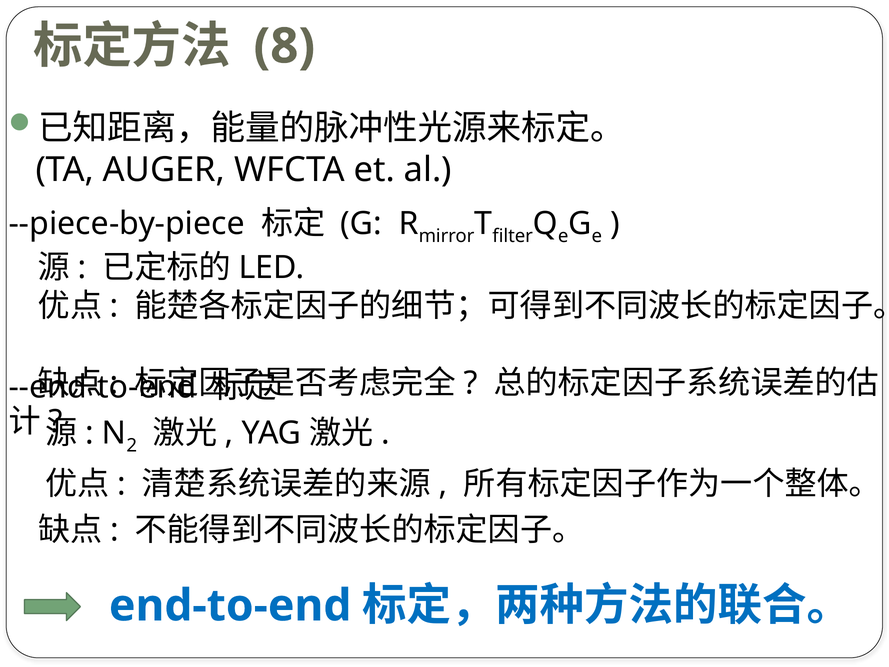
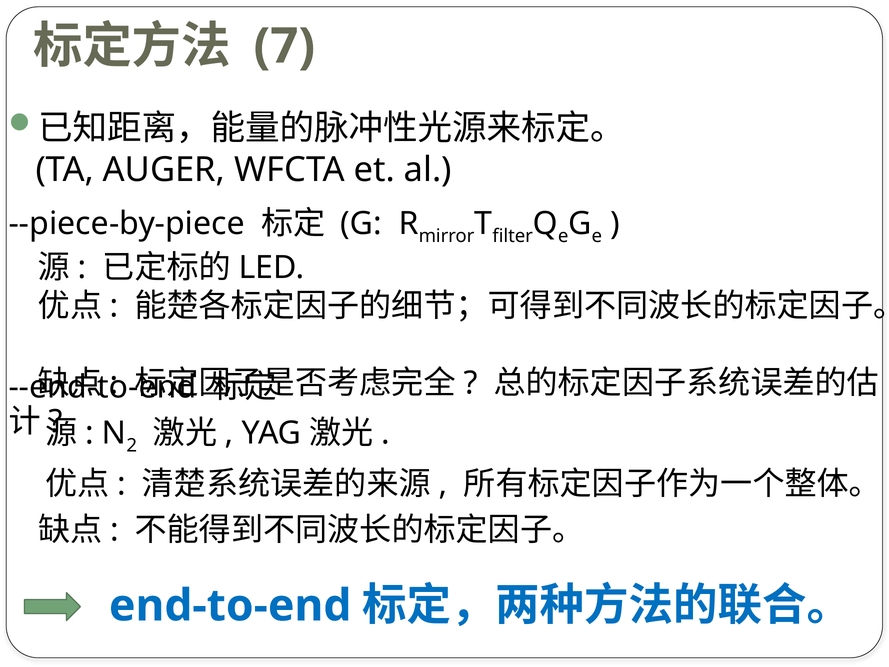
8: 8 -> 7
